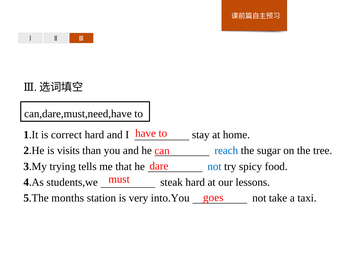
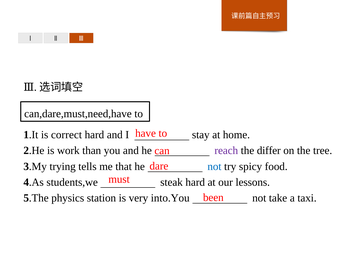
visits: visits -> work
reach colour: blue -> purple
sugar: sugar -> differ
goes: goes -> been
months: months -> physics
